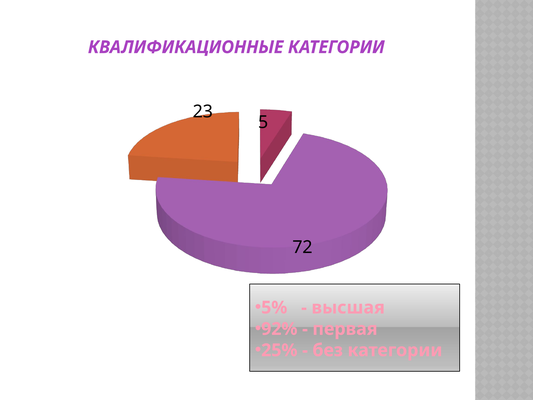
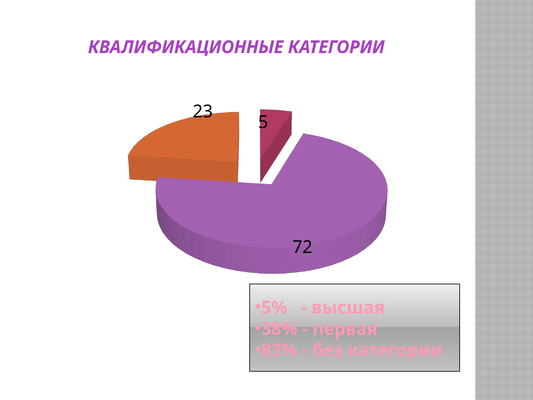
92%: 92% -> 38%
25%: 25% -> 83%
